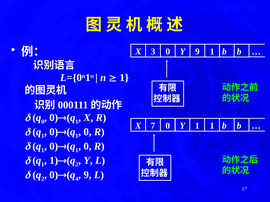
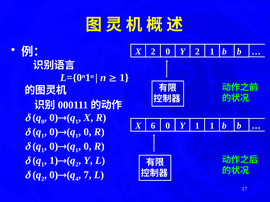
X 3: 3 -> 2
Y 9: 9 -> 2
7: 7 -> 6
9 at (87, 175): 9 -> 7
